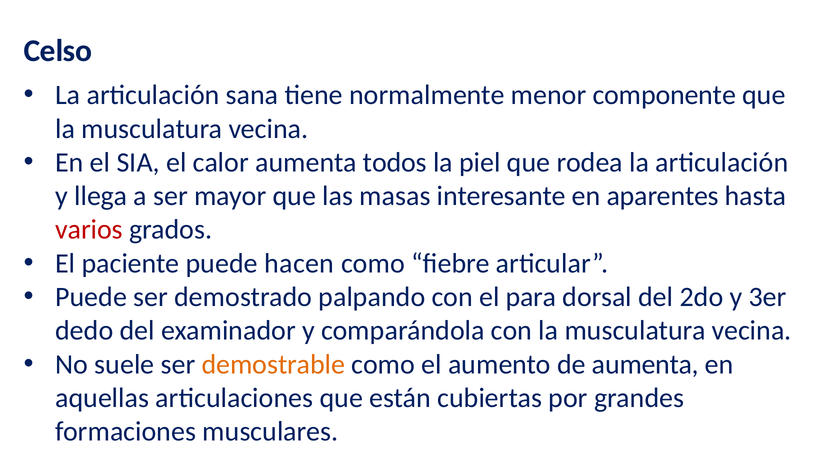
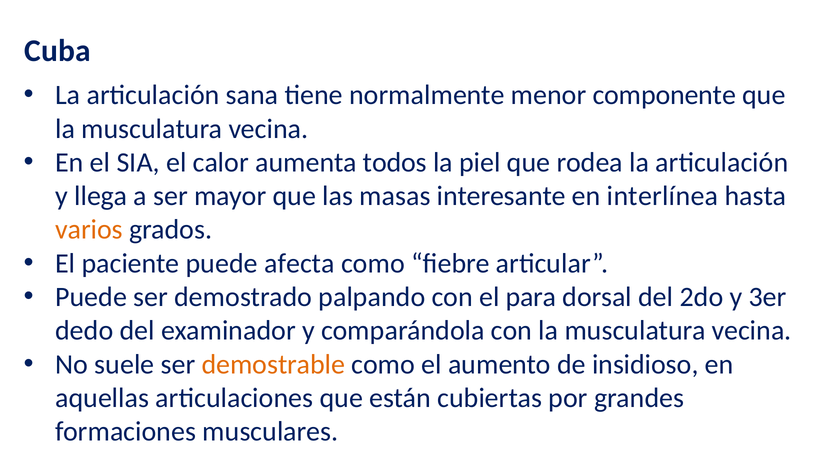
Celso: Celso -> Cuba
aparentes: aparentes -> interlínea
varios colour: red -> orange
hacen: hacen -> afecta
de aumenta: aumenta -> insidioso
